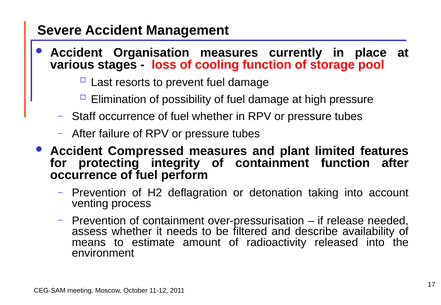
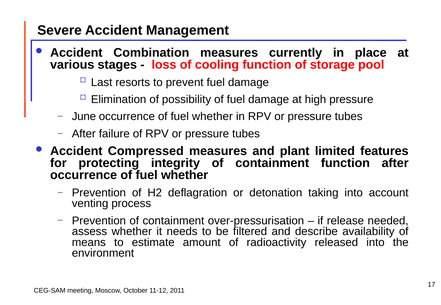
Organisation: Organisation -> Combination
Staff: Staff -> June
perform at (185, 175): perform -> whether
